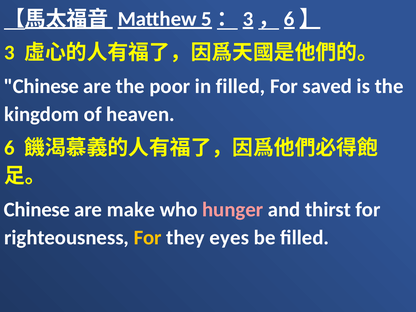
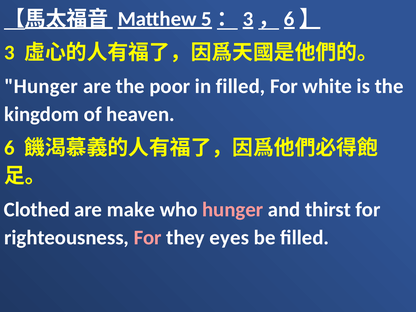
Chinese at (41, 86): Chinese -> Hunger
saved: saved -> white
Chinese at (37, 210): Chinese -> Clothed
For at (148, 238) colour: yellow -> pink
